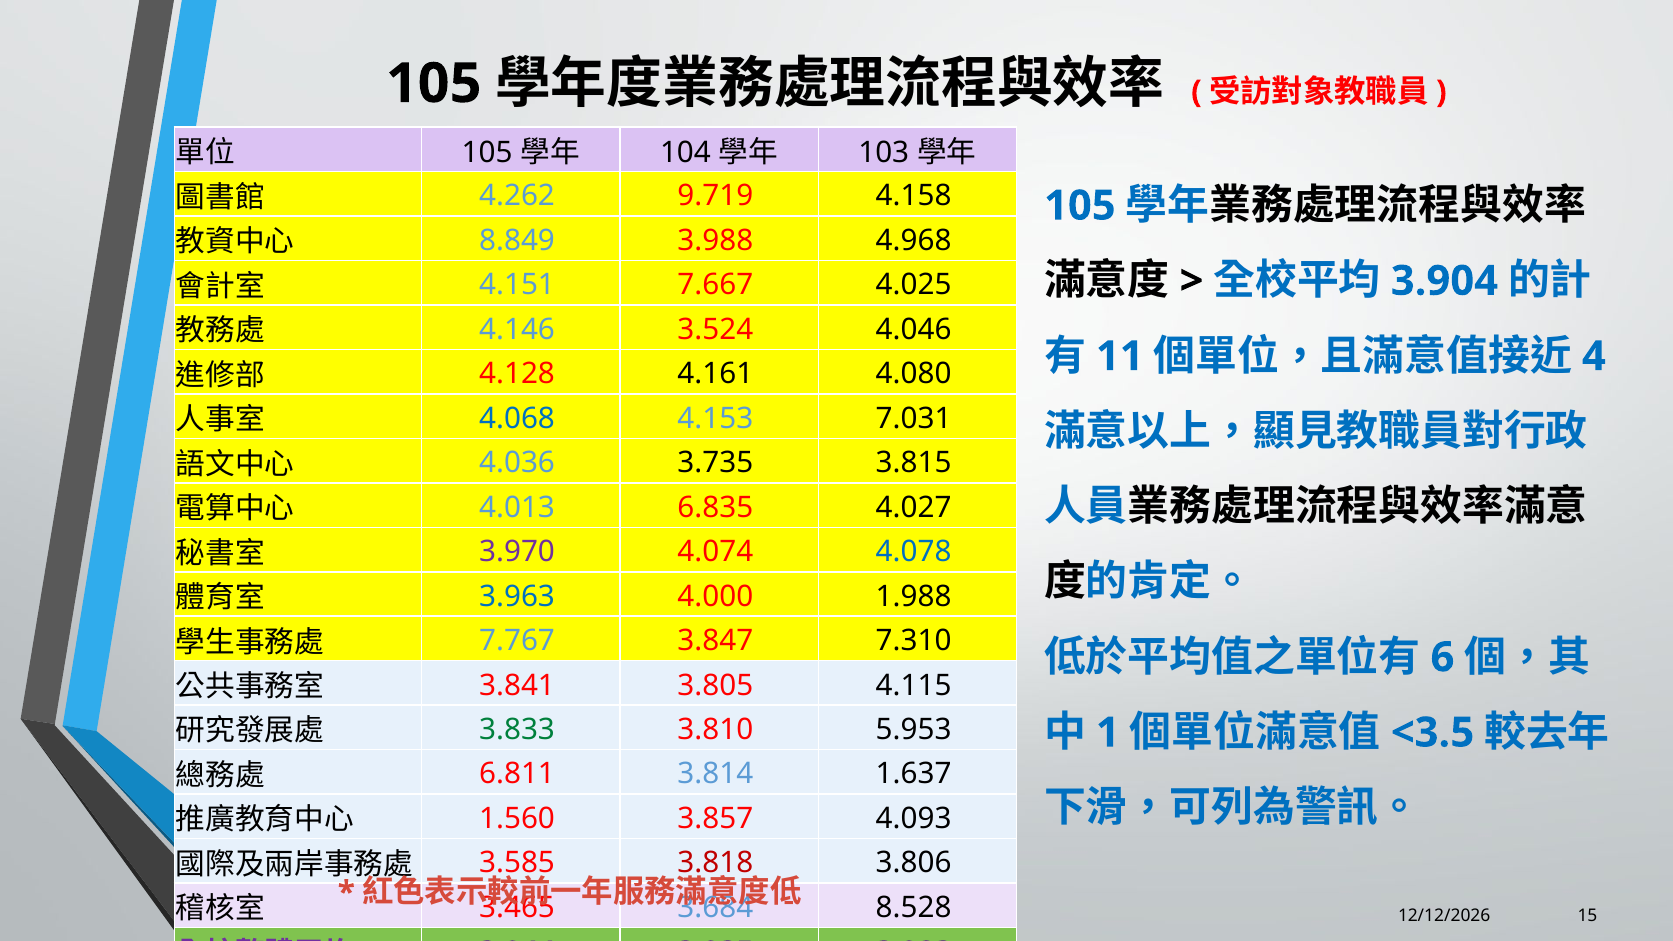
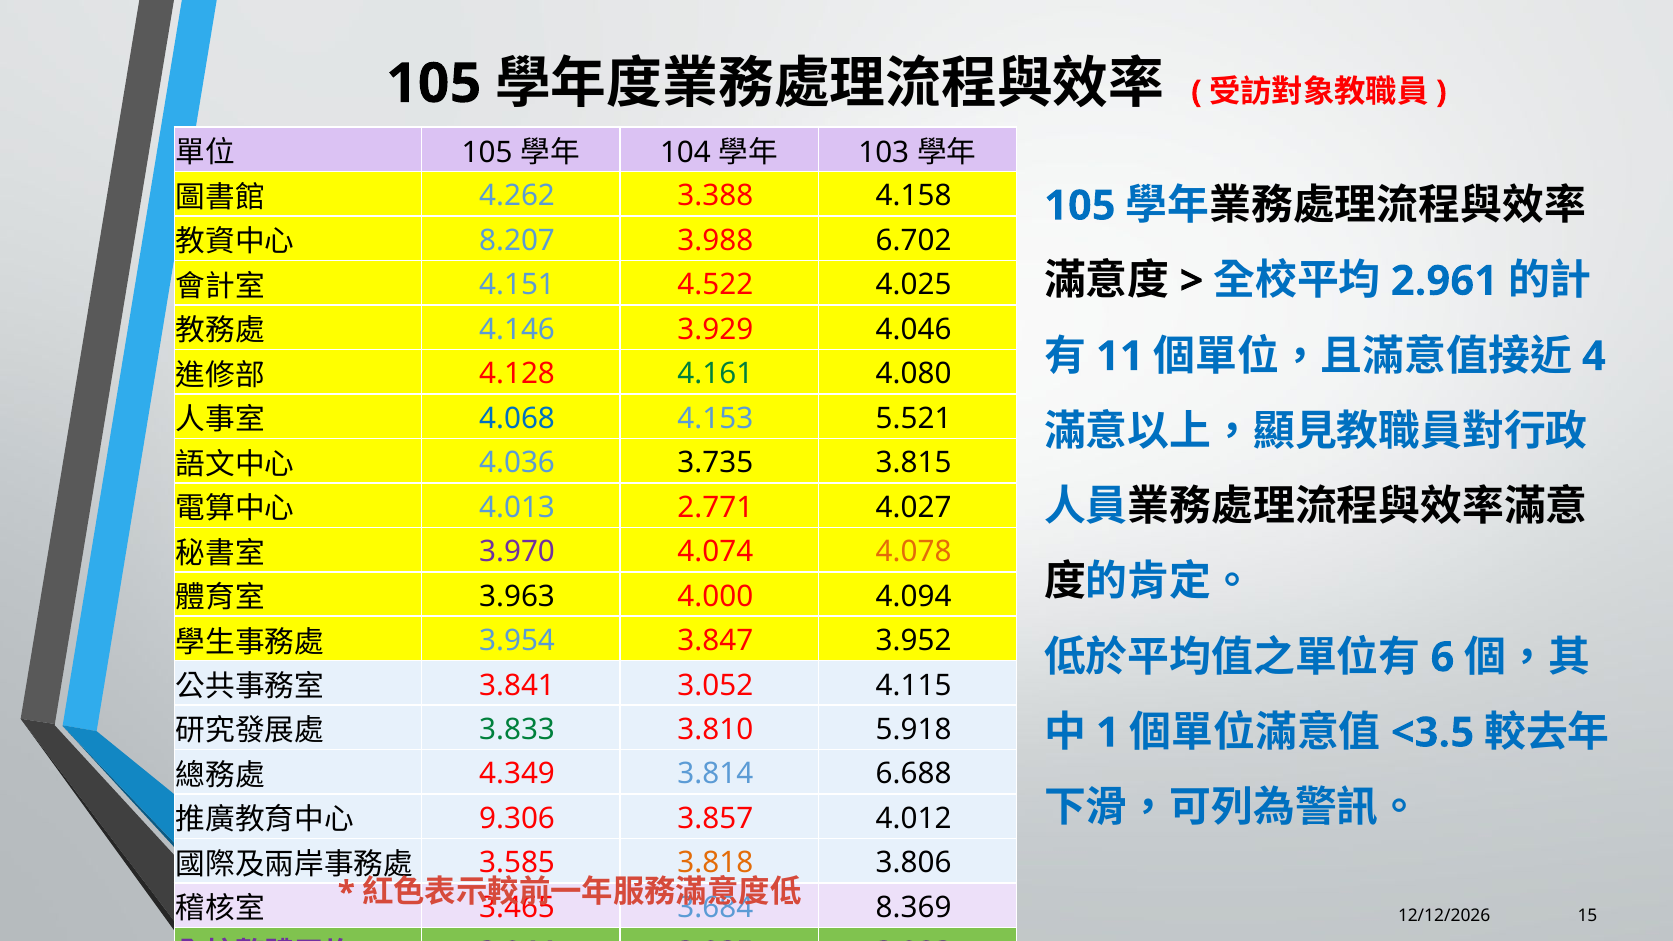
9.719: 9.719 -> 3.388
8.849: 8.849 -> 8.207
4.968: 4.968 -> 6.702
3.904: 3.904 -> 2.961
7.667: 7.667 -> 4.522
3.524: 3.524 -> 3.929
4.161 colour: black -> green
7.031: 7.031 -> 5.521
6.835: 6.835 -> 2.771
4.078 colour: blue -> orange
3.963 colour: blue -> black
1.988: 1.988 -> 4.094
7.767: 7.767 -> 3.954
7.310: 7.310 -> 3.952
3.805: 3.805 -> 3.052
5.953: 5.953 -> 5.918
6.811: 6.811 -> 4.349
1.637: 1.637 -> 6.688
1.560: 1.560 -> 9.306
4.093: 4.093 -> 4.012
3.818 colour: red -> orange
8.528: 8.528 -> 8.369
